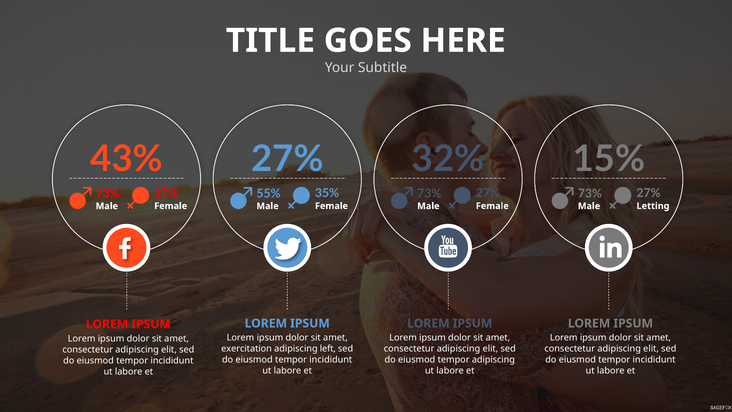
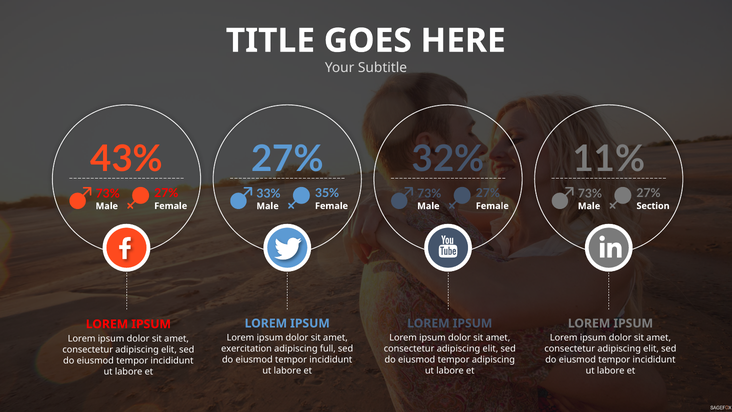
15%: 15% -> 11%
55%: 55% -> 33%
Letting: Letting -> Section
left: left -> full
